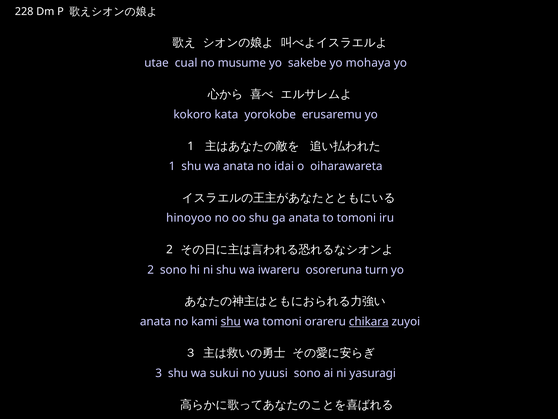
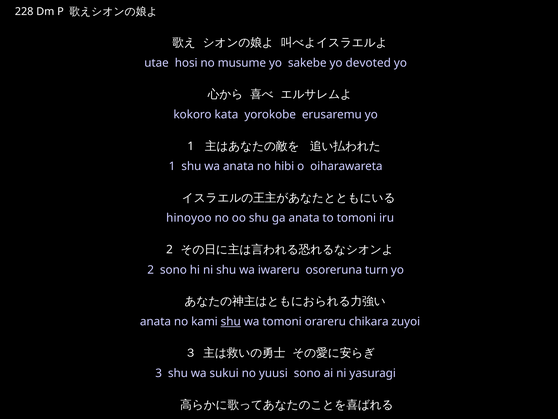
cual: cual -> hosi
mohaya: mohaya -> devoted
idai: idai -> hibi
chikara underline: present -> none
